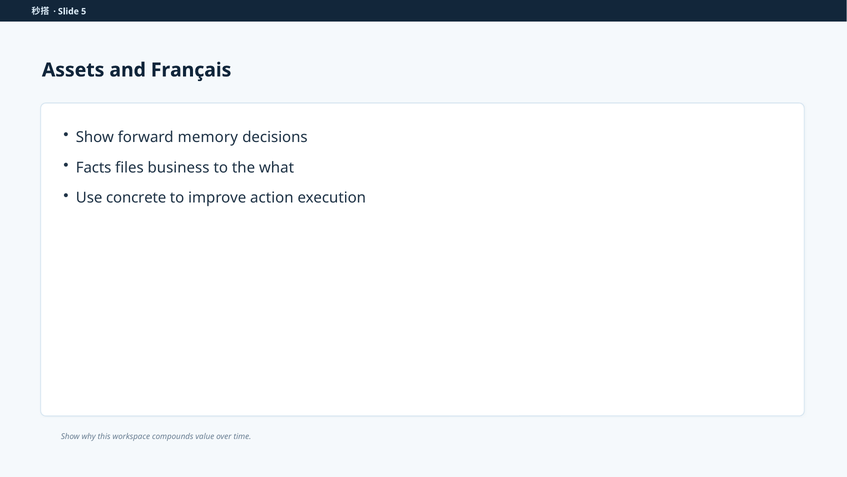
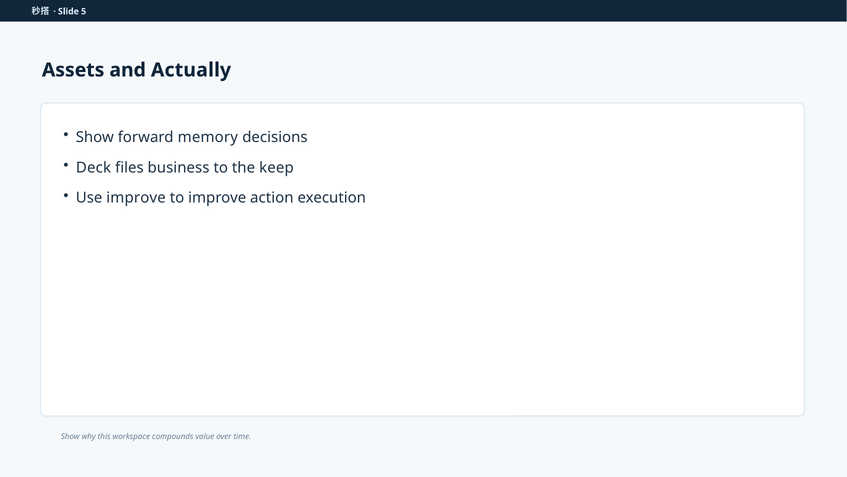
Français: Français -> Actually
Facts: Facts -> Deck
what: what -> keep
Use concrete: concrete -> improve
